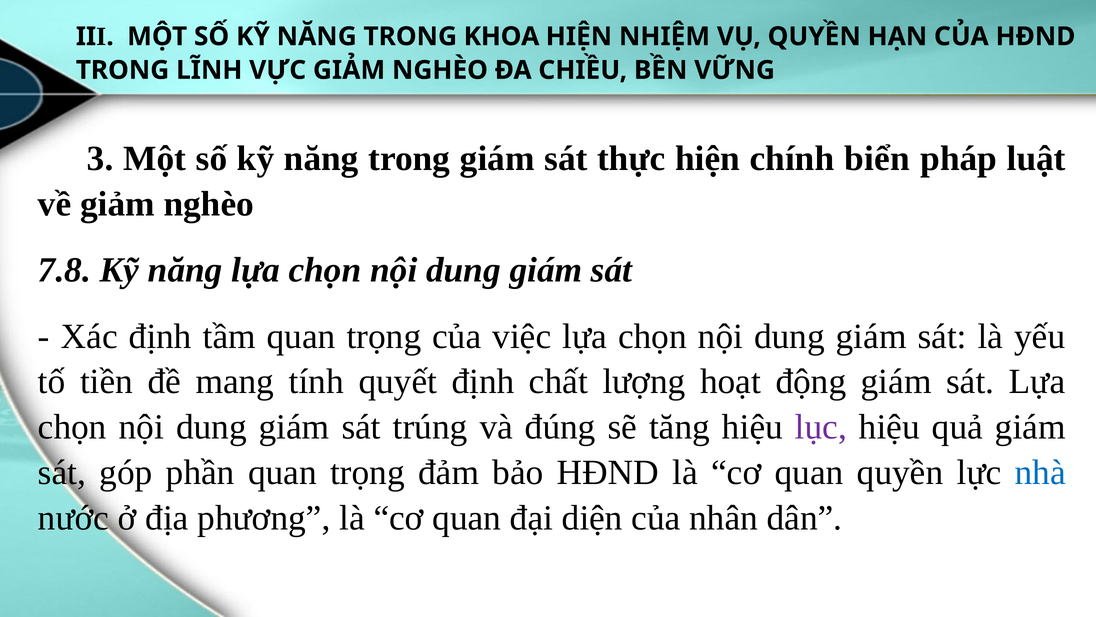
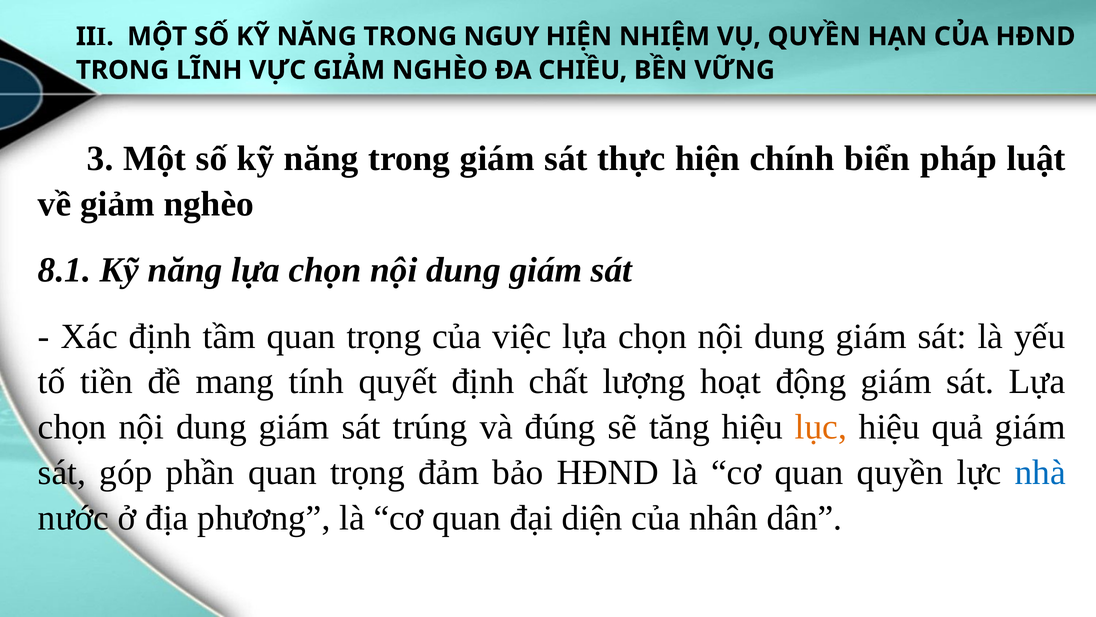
KHOA: KHOA -> NGUY
7.8: 7.8 -> 8.1
lục colour: purple -> orange
